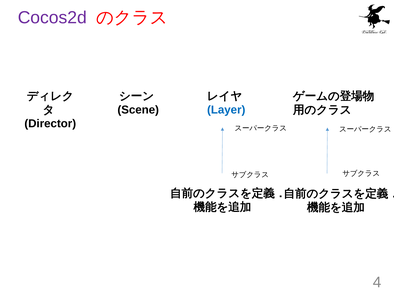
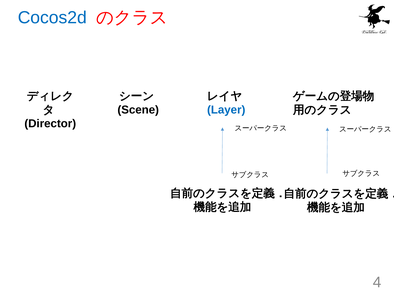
Cocos2d colour: purple -> blue
